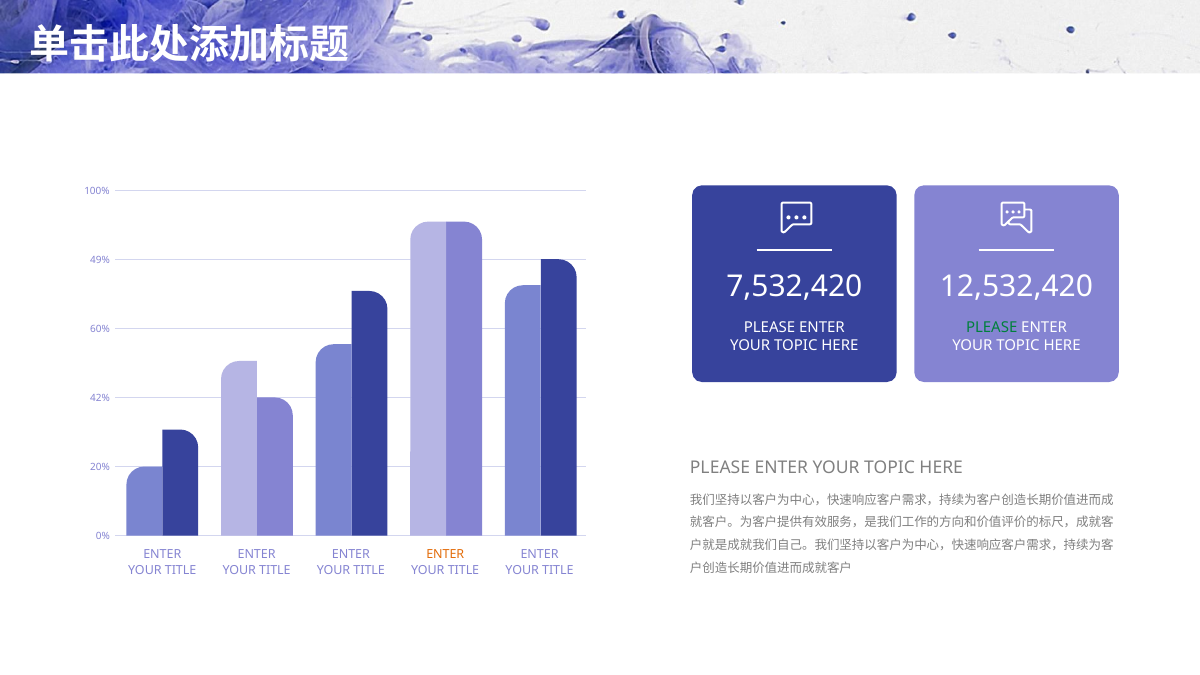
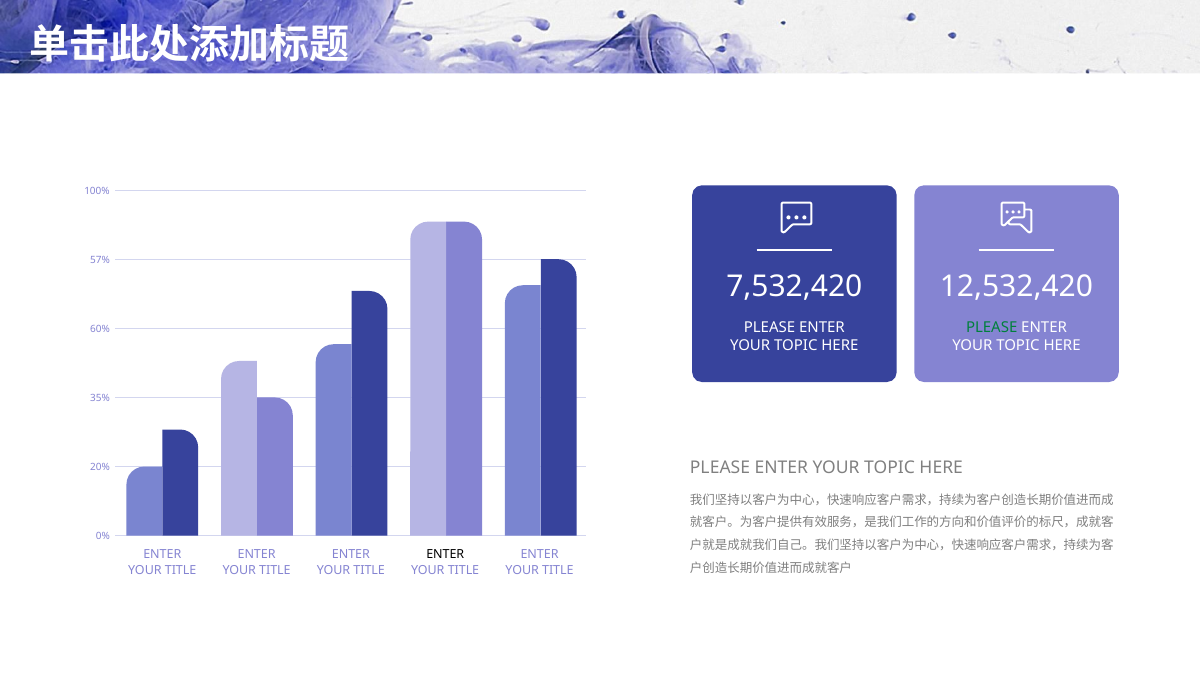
49%: 49% -> 57%
42%: 42% -> 35%
ENTER at (445, 555) colour: orange -> black
